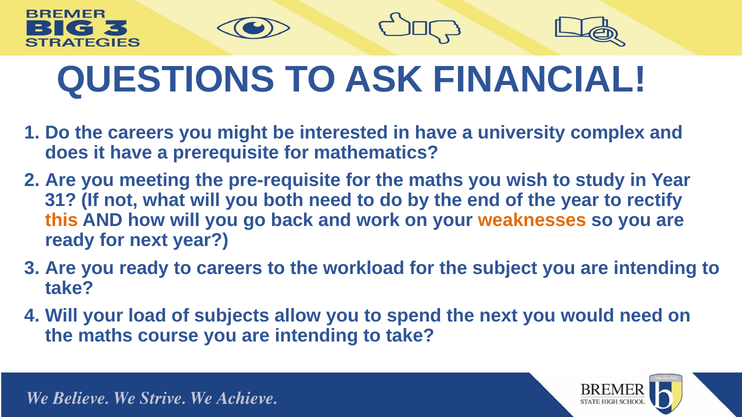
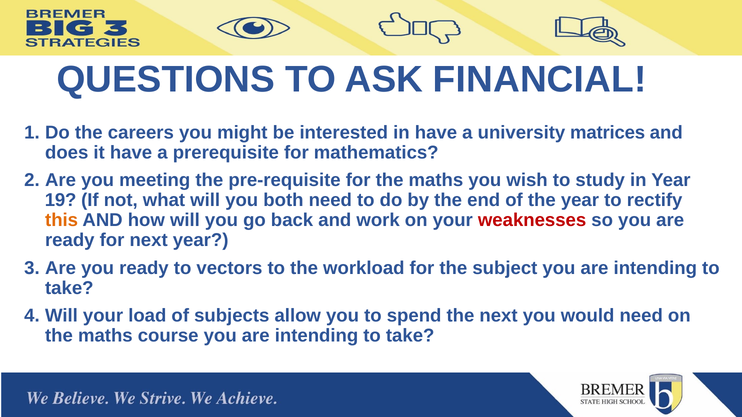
complex: complex -> matrices
31: 31 -> 19
weaknesses colour: orange -> red
to careers: careers -> vectors
